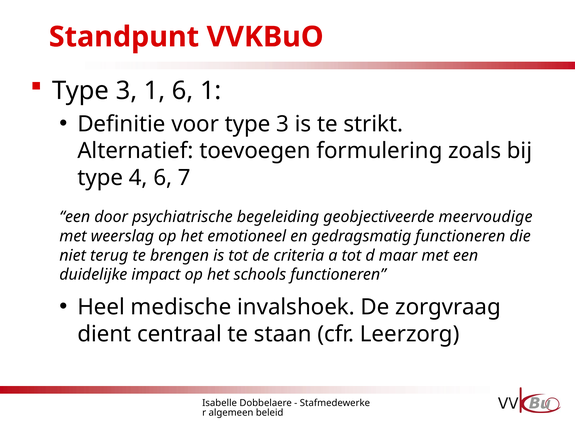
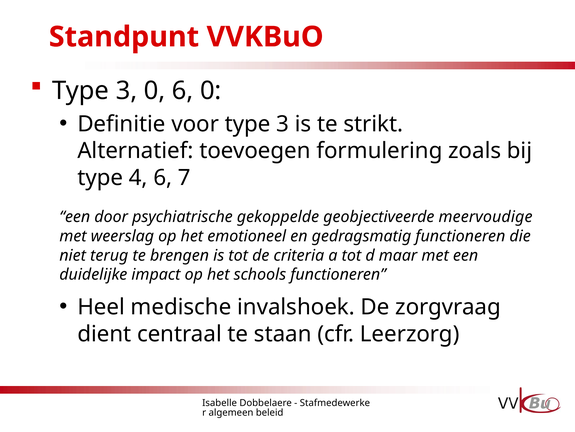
3 1: 1 -> 0
6 1: 1 -> 0
begeleiding: begeleiding -> gekoppelde
